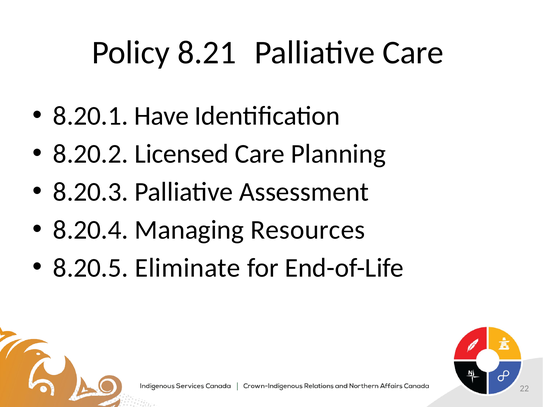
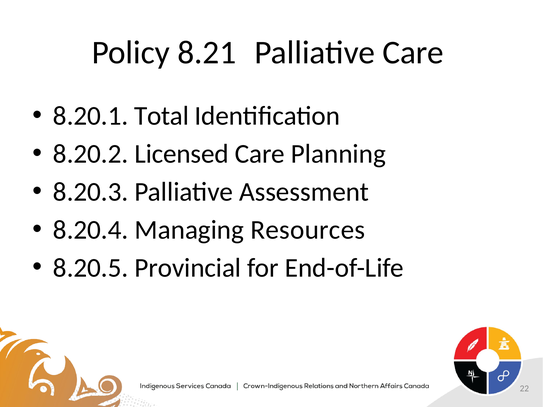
Have: Have -> Total
Eliminate: Eliminate -> Provincial
